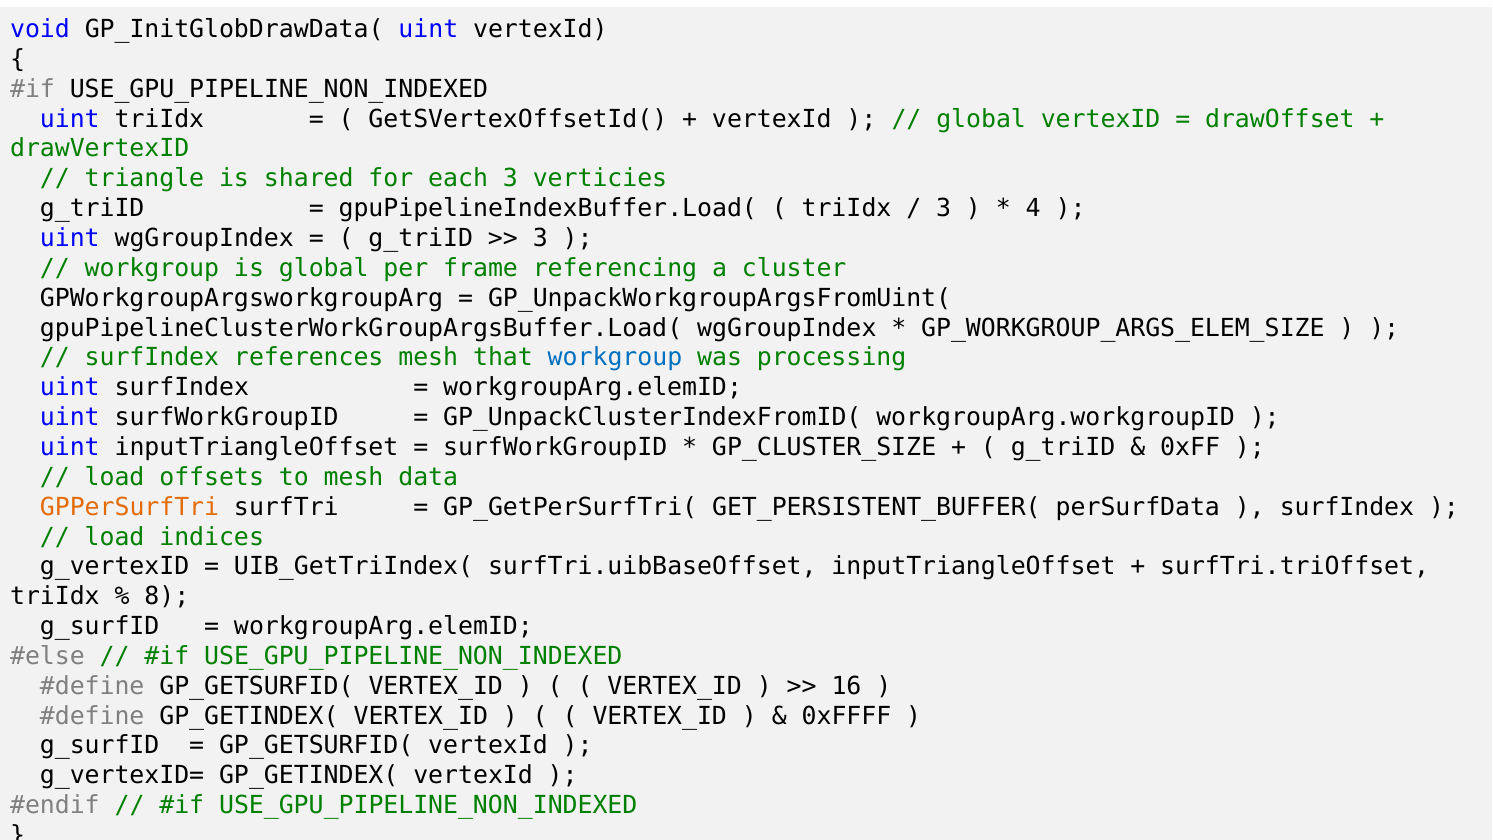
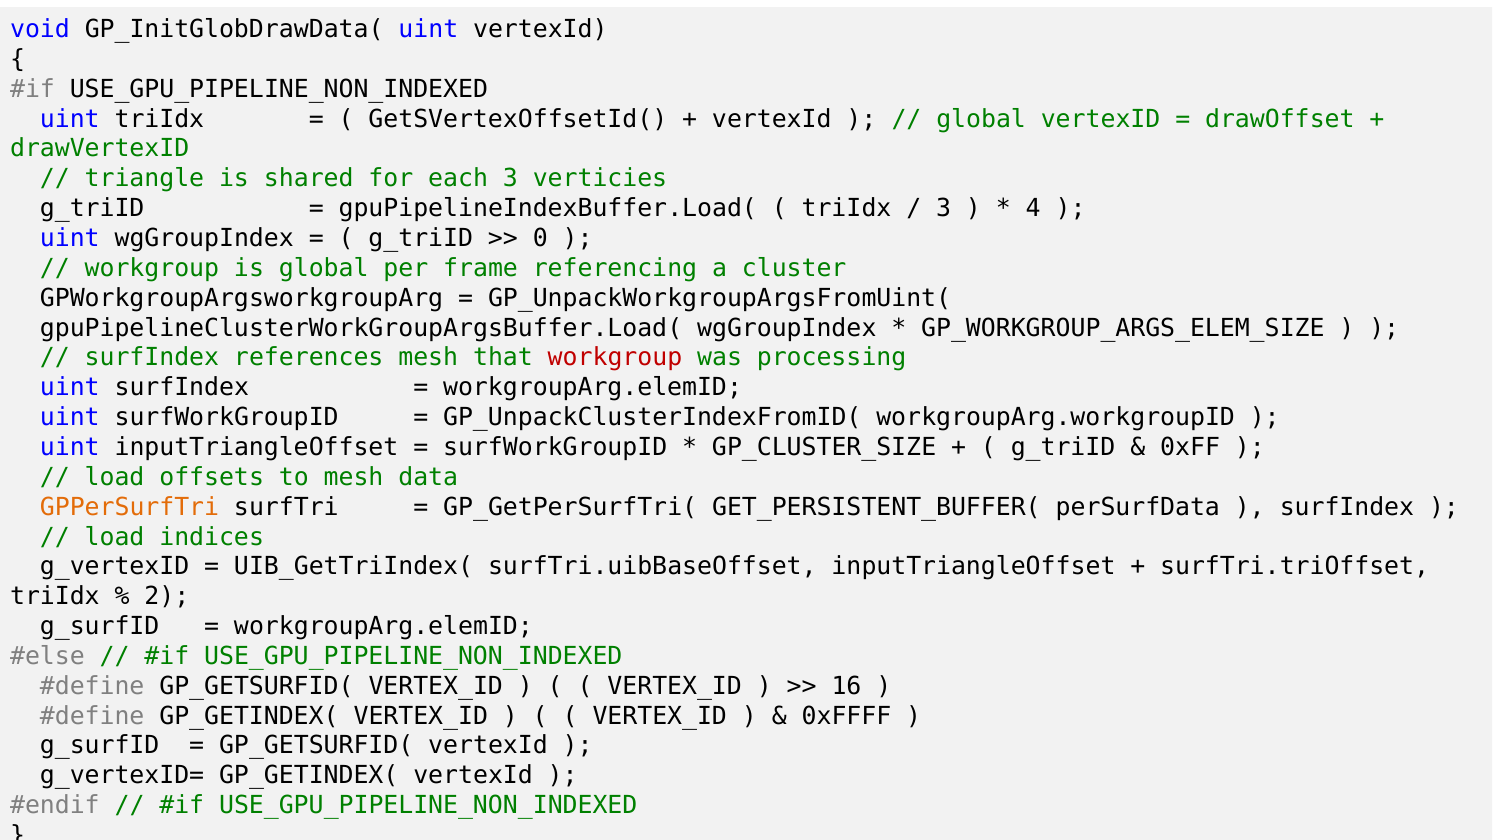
3 at (540, 238): 3 -> 0
workgroup at (615, 358) colour: blue -> red
8: 8 -> 2
